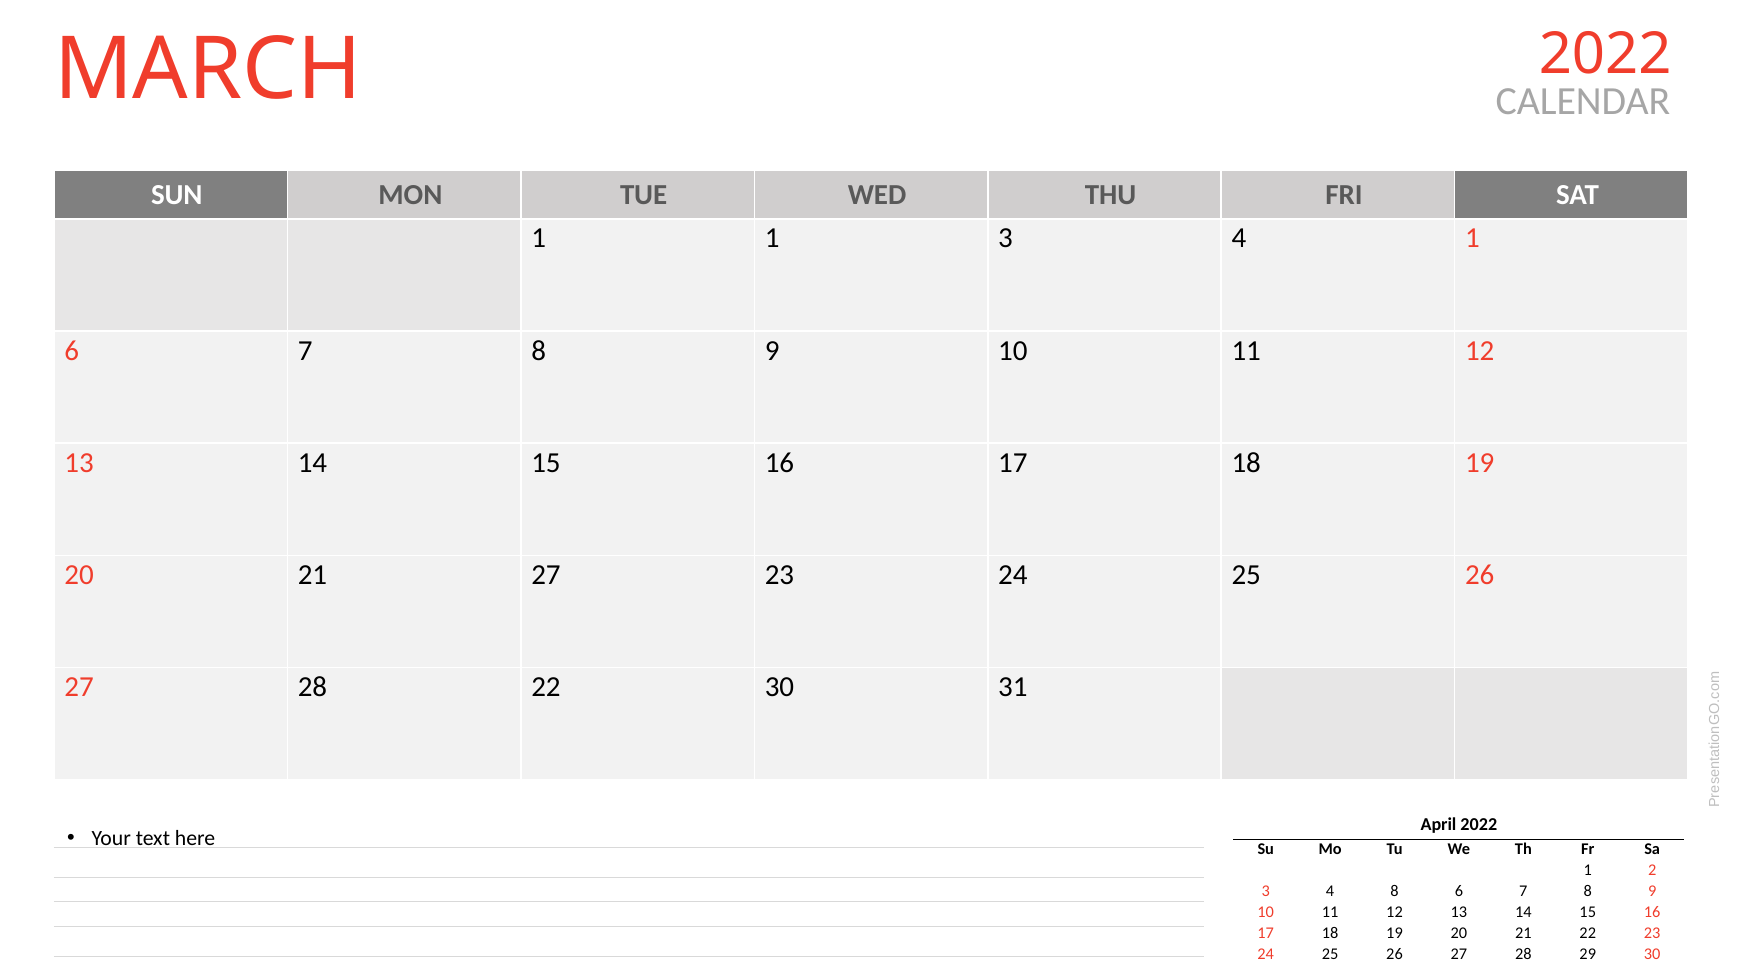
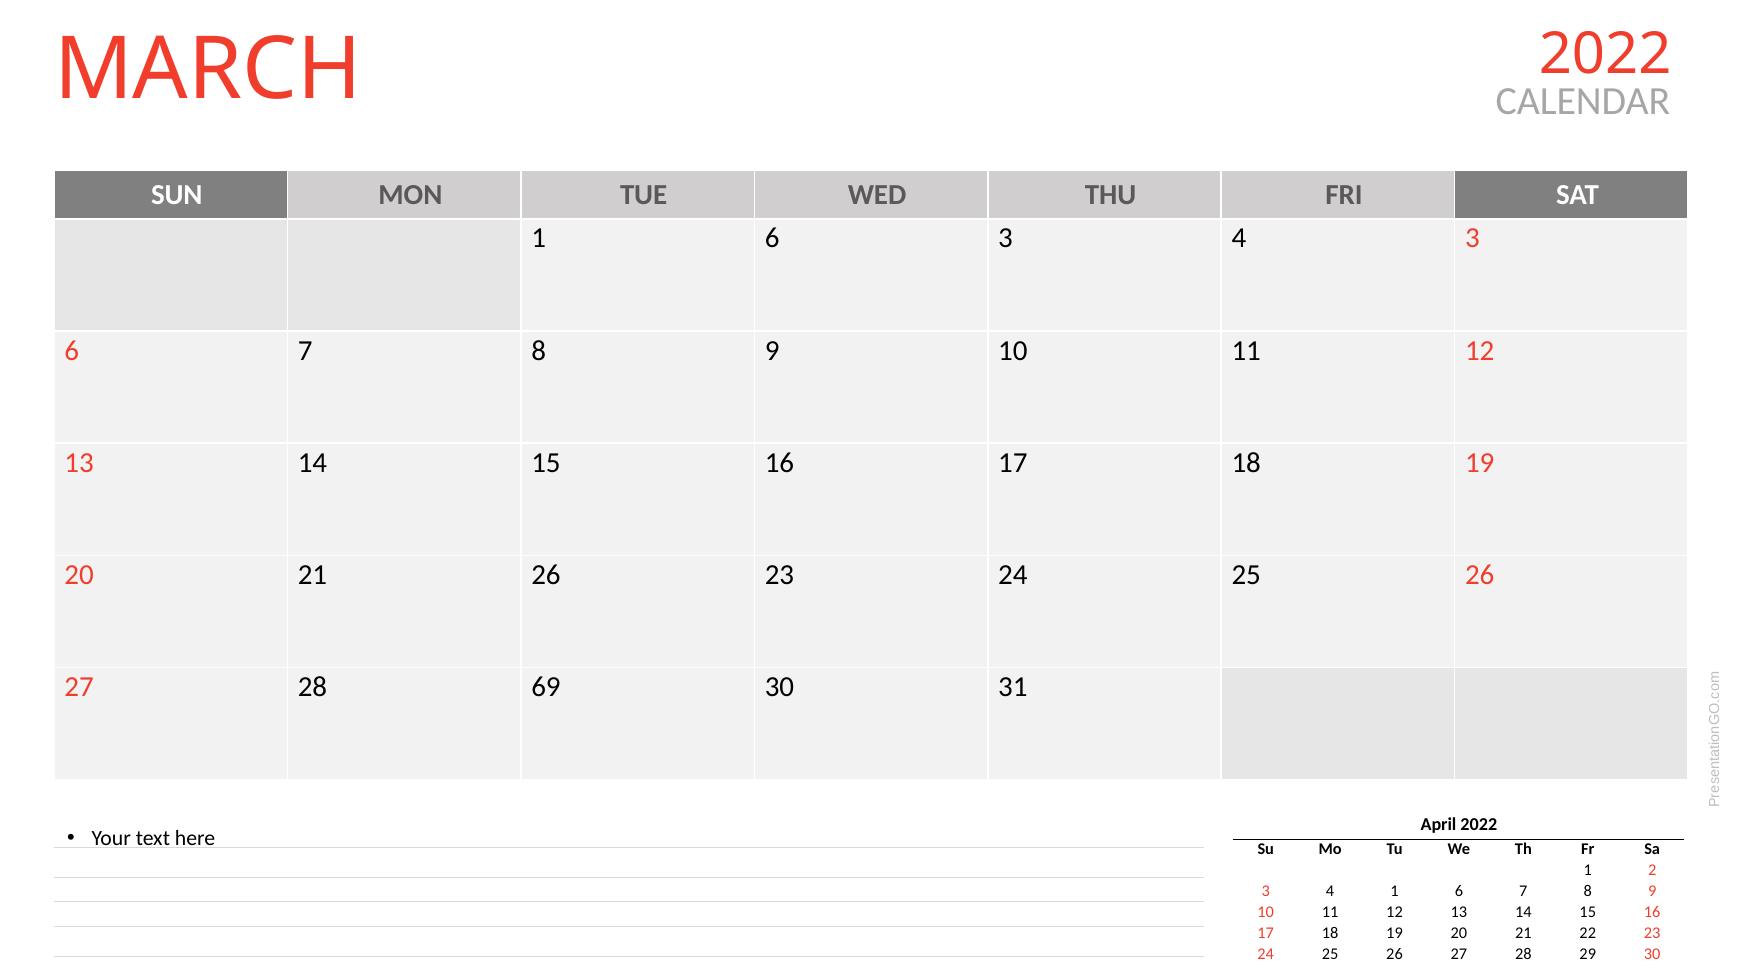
1 at (772, 238): 1 -> 6
4 1: 1 -> 3
21 27: 27 -> 26
28 22: 22 -> 69
4 8: 8 -> 1
